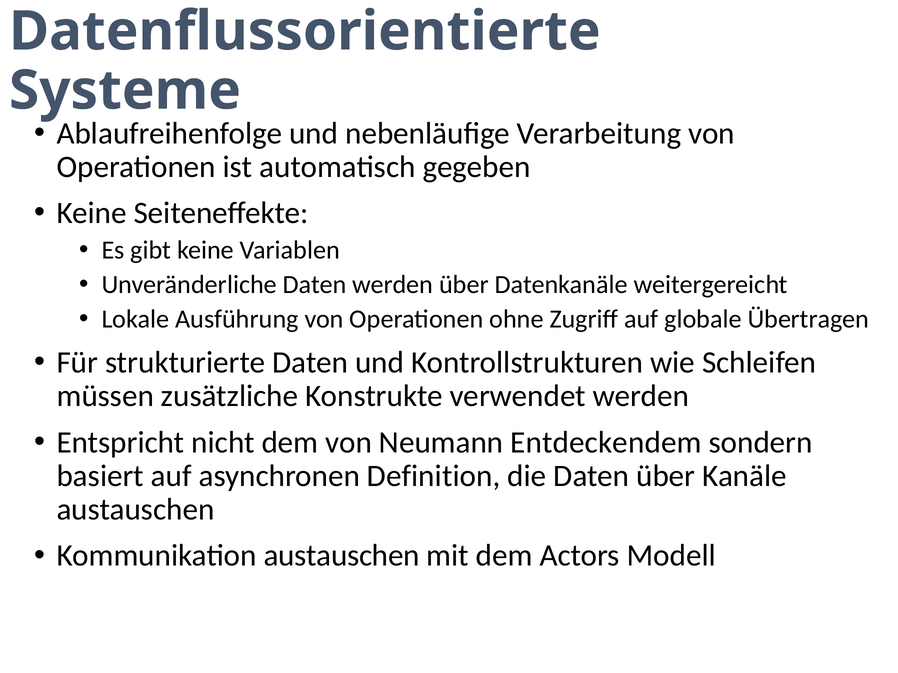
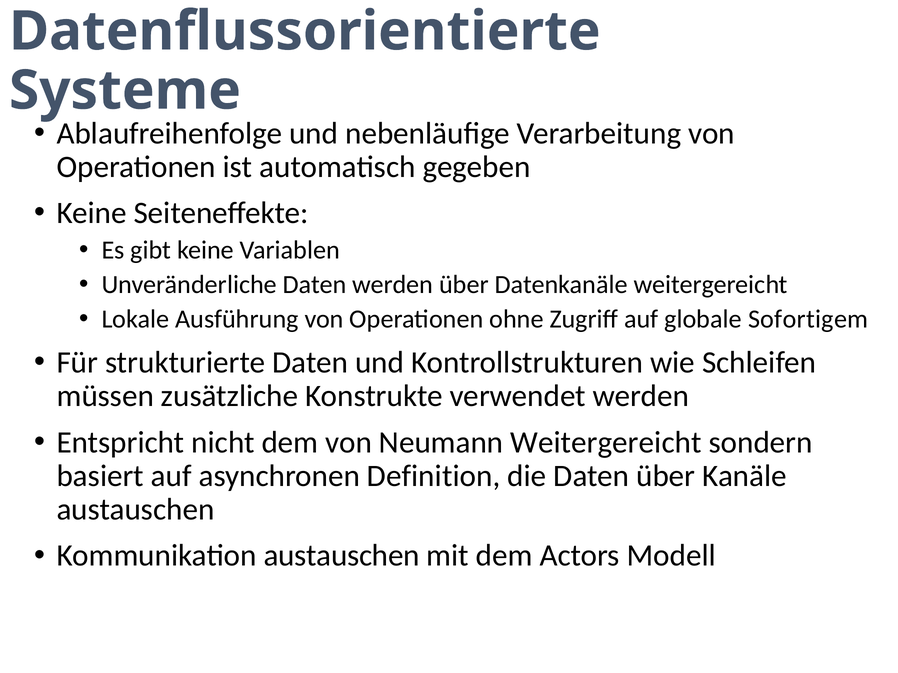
Übertragen: Übertragen -> Sofortigem
Neumann Entdeckendem: Entdeckendem -> Weitergereicht
